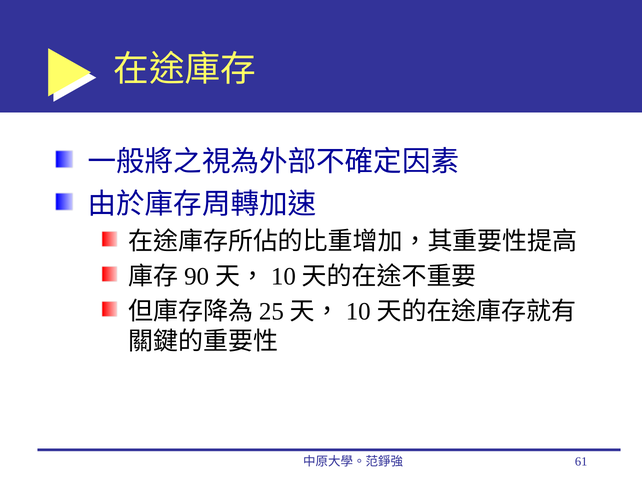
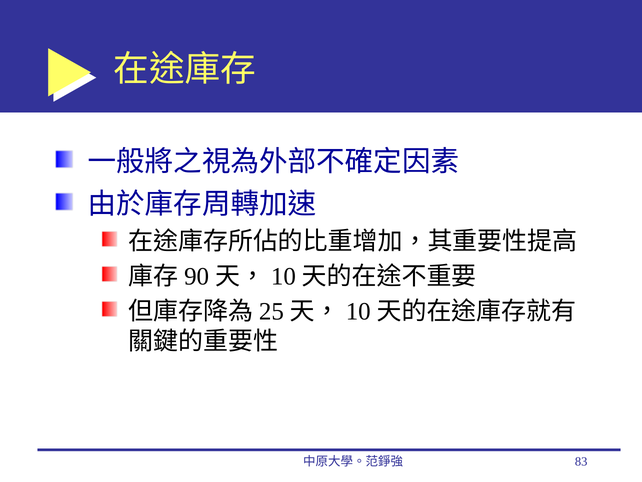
61: 61 -> 83
